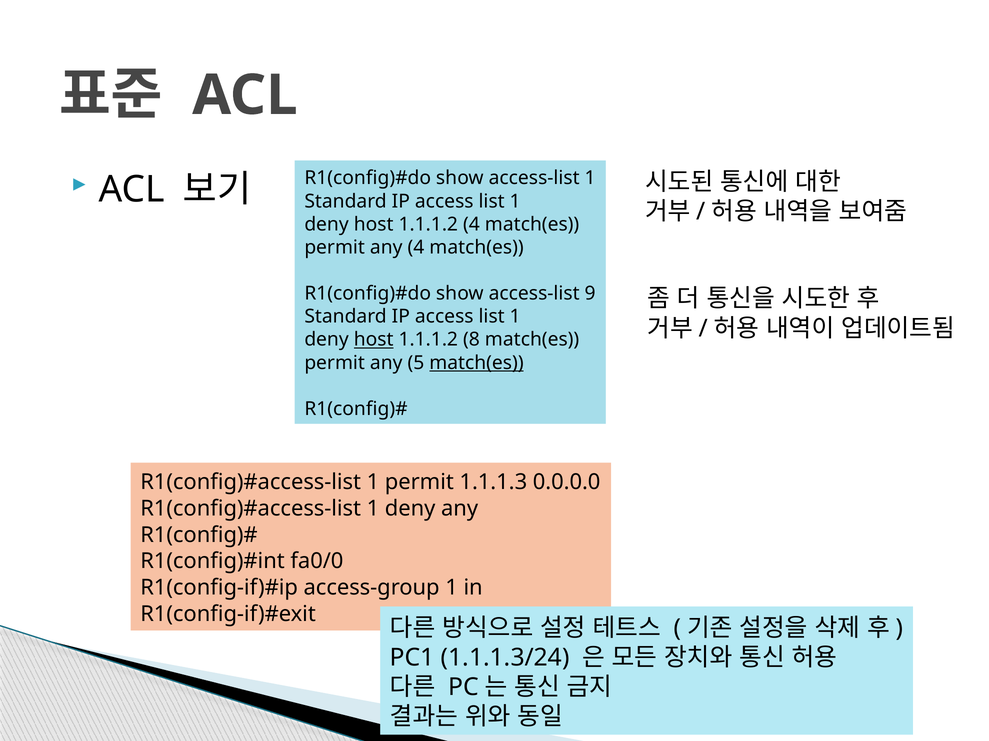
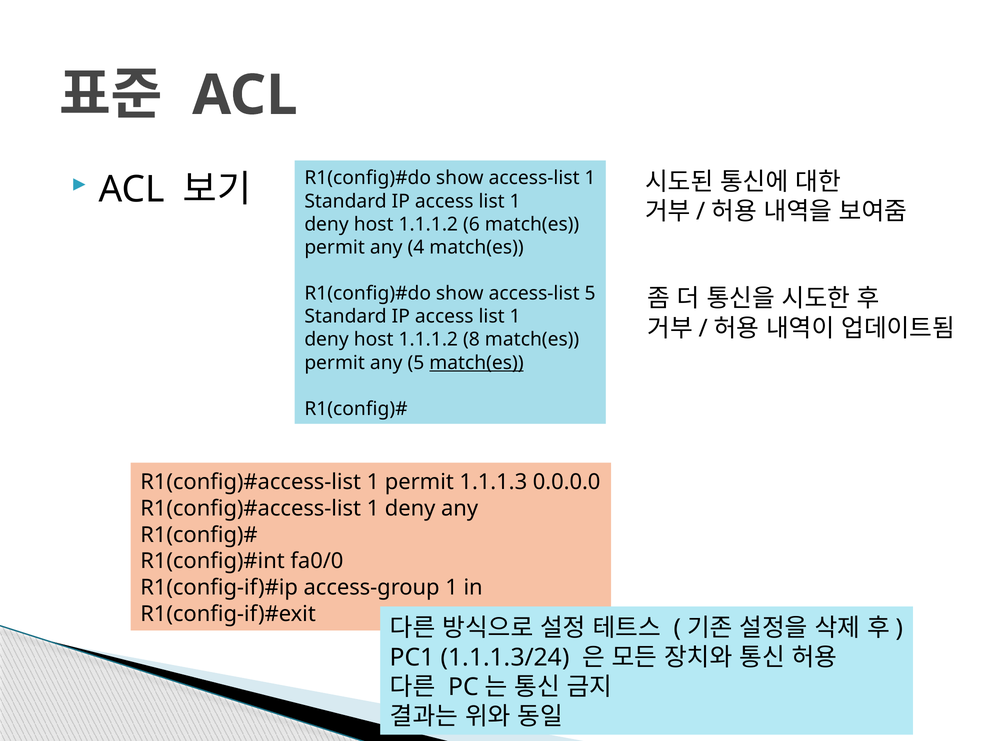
1.1.1.2 4: 4 -> 6
access-list 9: 9 -> 5
host at (374, 340) underline: present -> none
